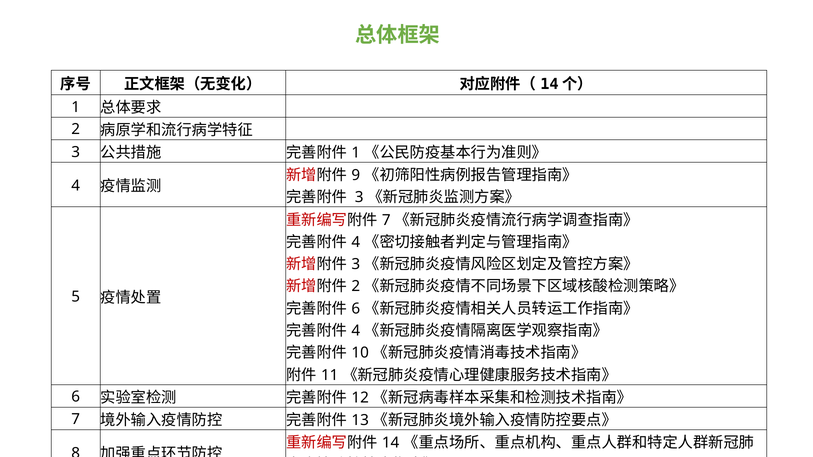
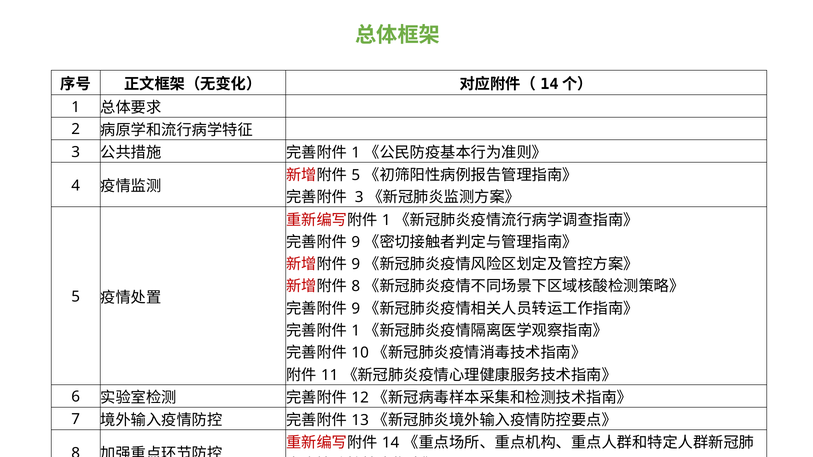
9 at (356, 175): 9 -> 5
7 at (386, 220): 7 -> 1
4 at (356, 242): 4 -> 9
3 at (356, 264): 3 -> 9
2 at (356, 287): 2 -> 8
6 at (356, 309): 6 -> 9
4 at (356, 331): 4 -> 1
